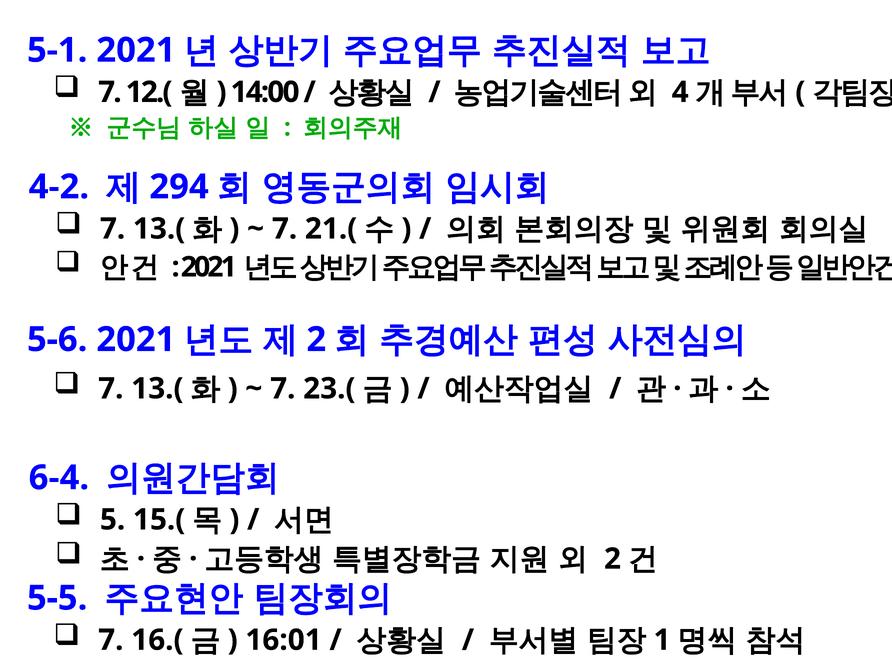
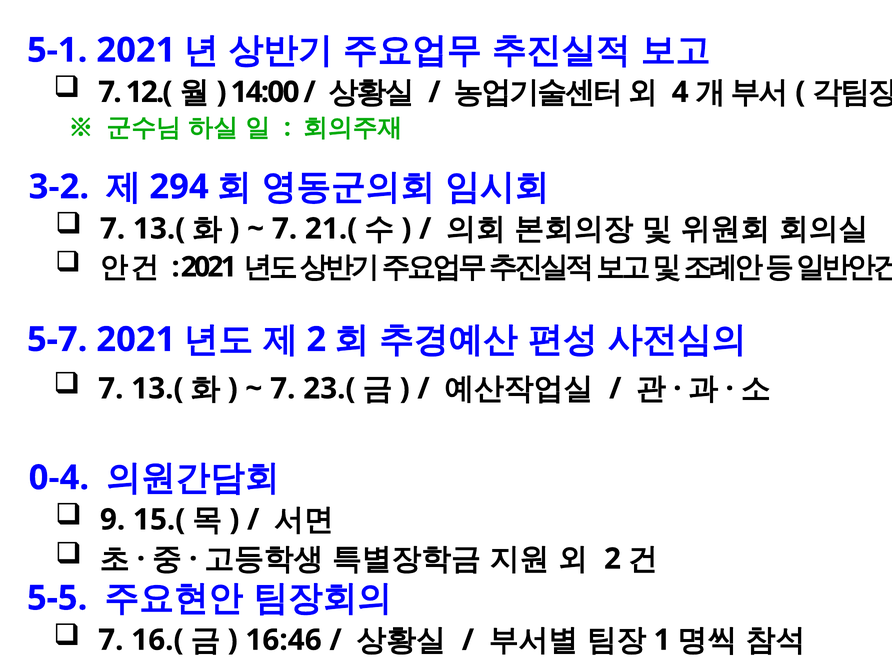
4-2: 4-2 -> 3-2
5-6: 5-6 -> 5-7
6-4: 6-4 -> 0-4
5: 5 -> 9
16:01: 16:01 -> 16:46
